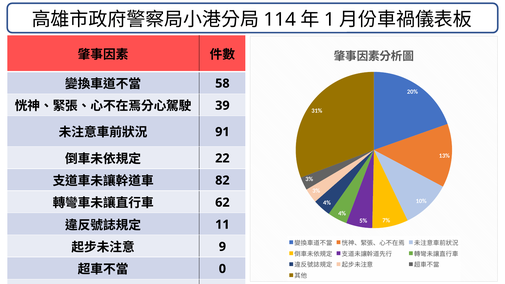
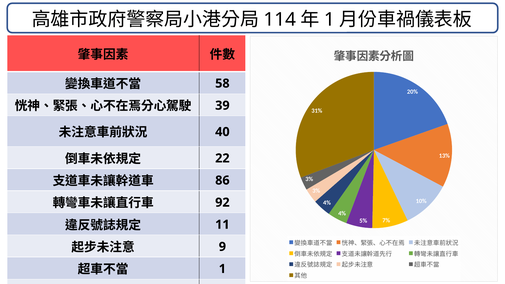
91 at (222, 132): 91 -> 40
82: 82 -> 86
62: 62 -> 92
0 at (222, 269): 0 -> 1
